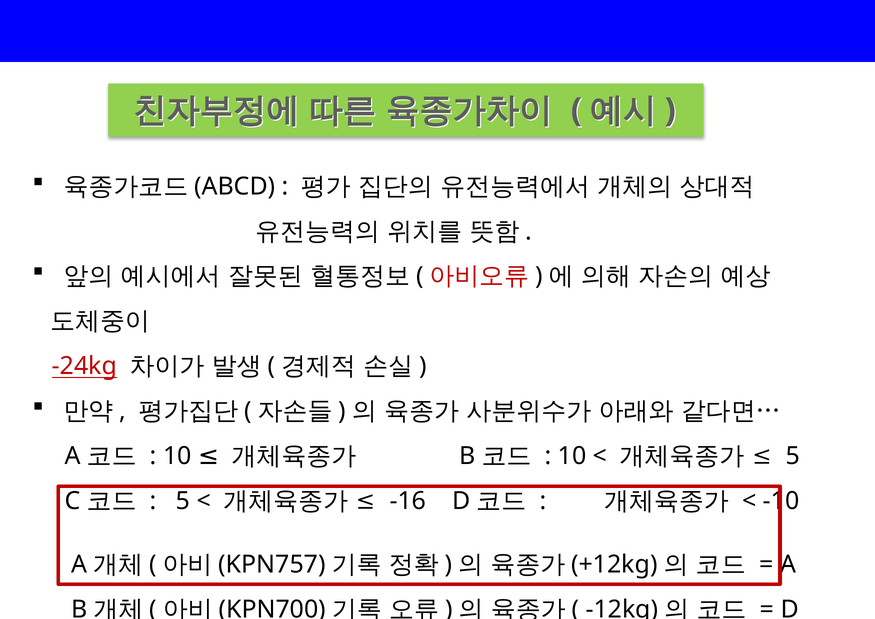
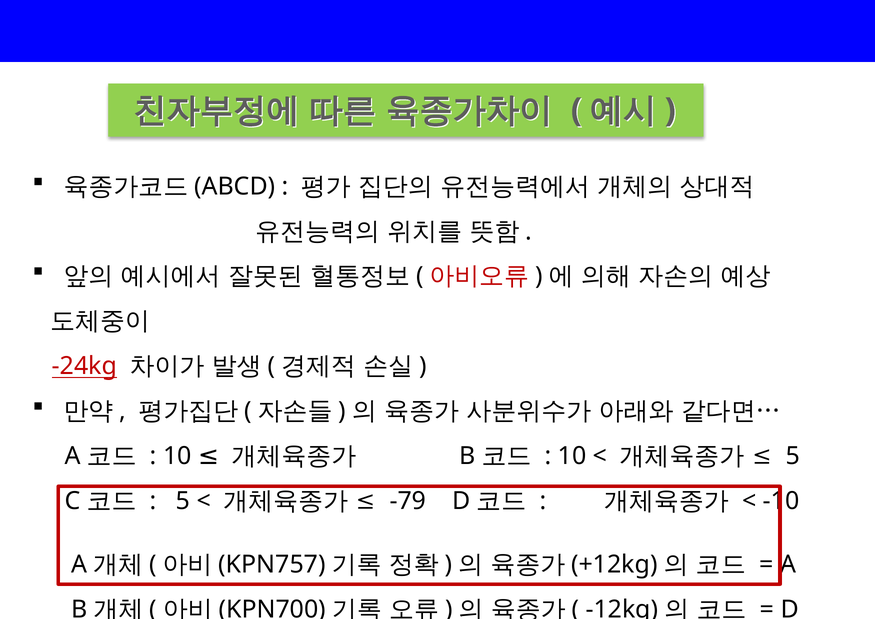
-16: -16 -> -79
